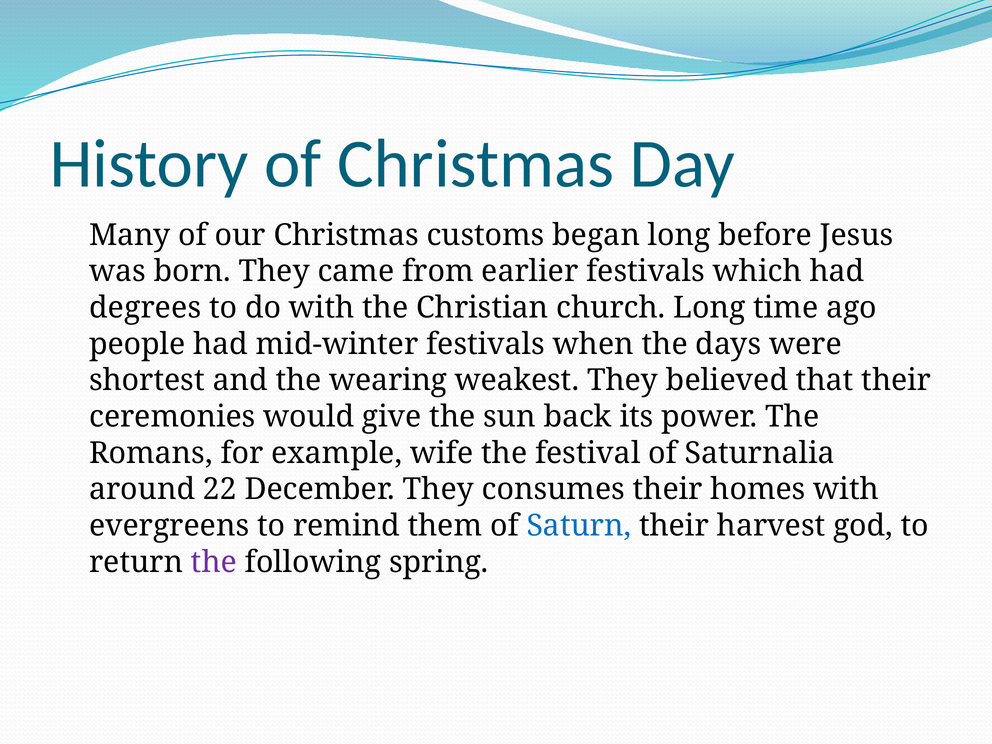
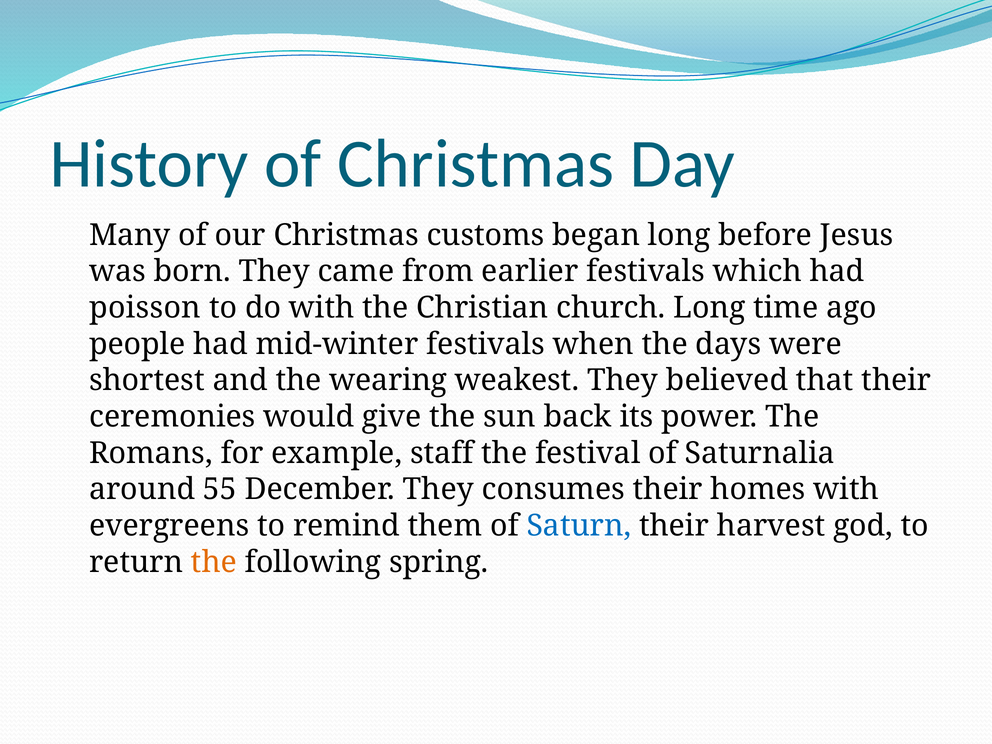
degrees: degrees -> poisson
wife: wife -> staff
22: 22 -> 55
the at (214, 562) colour: purple -> orange
